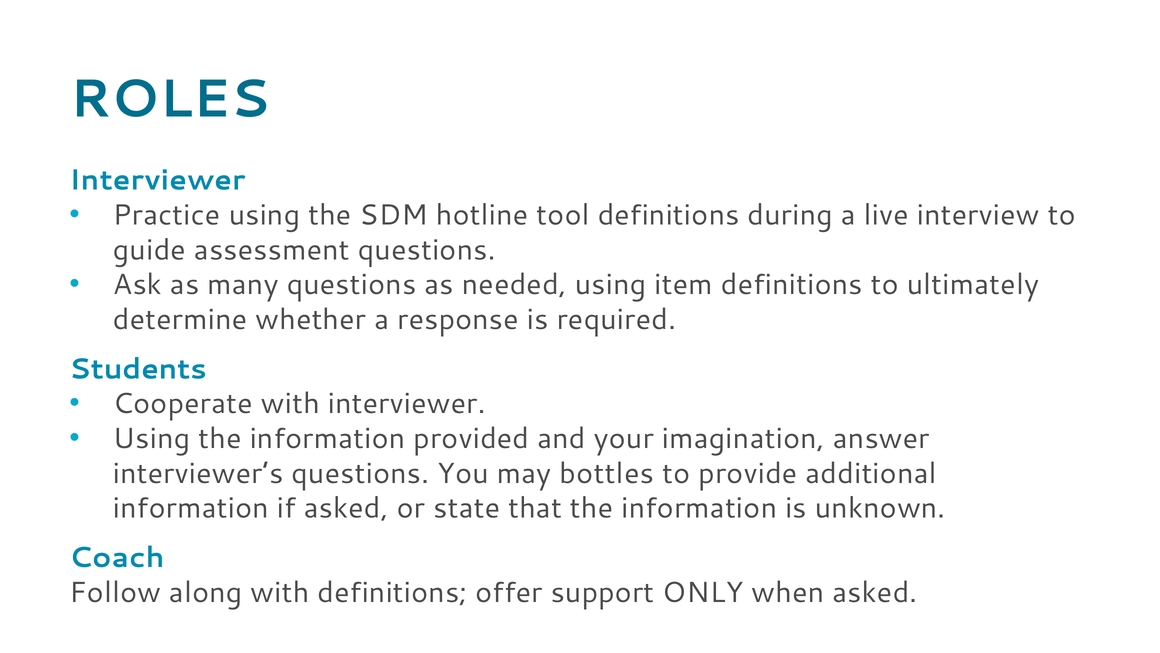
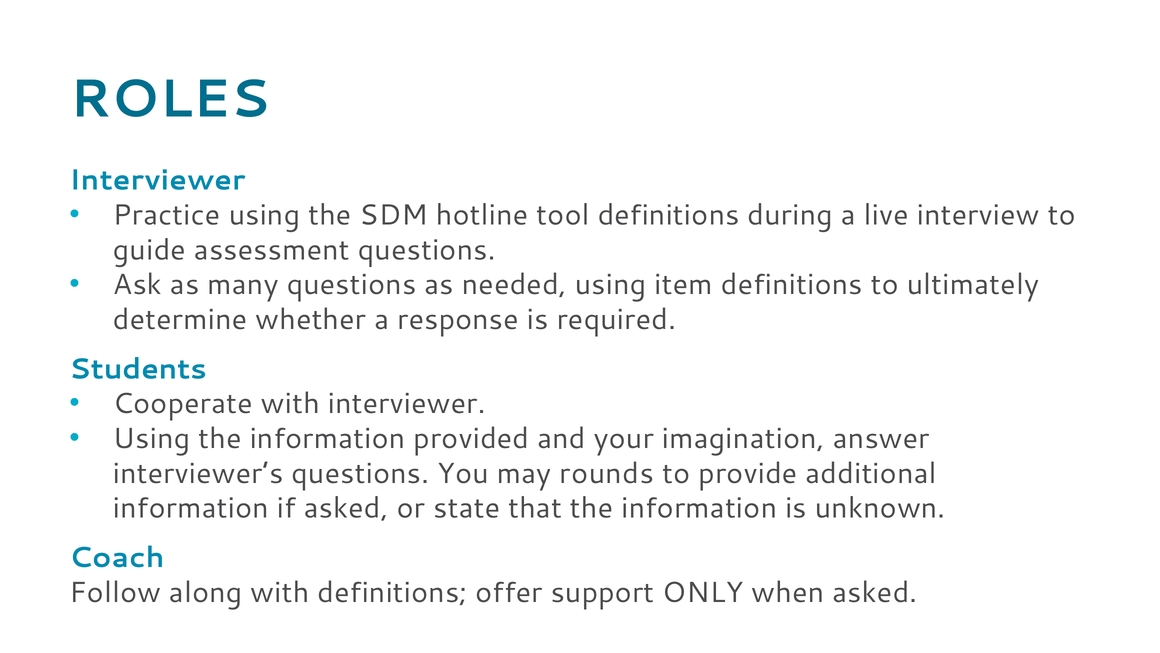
bottles: bottles -> rounds
